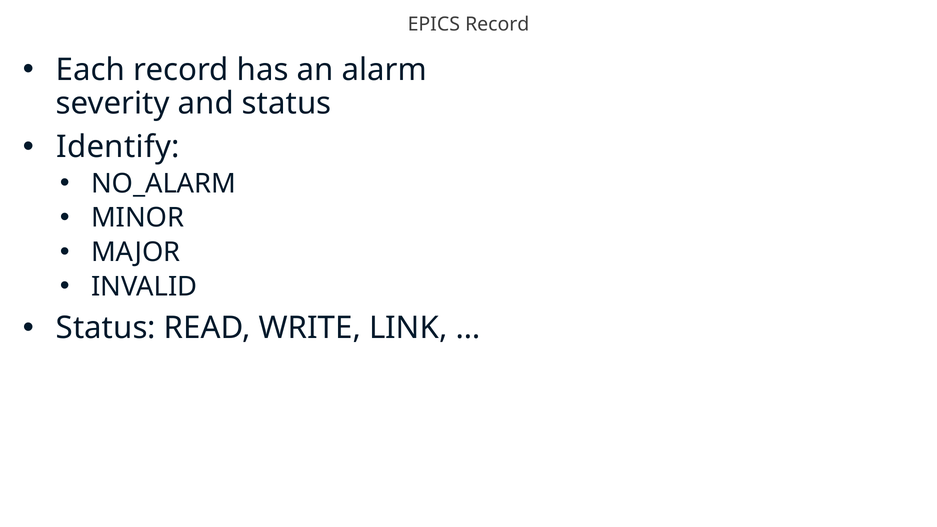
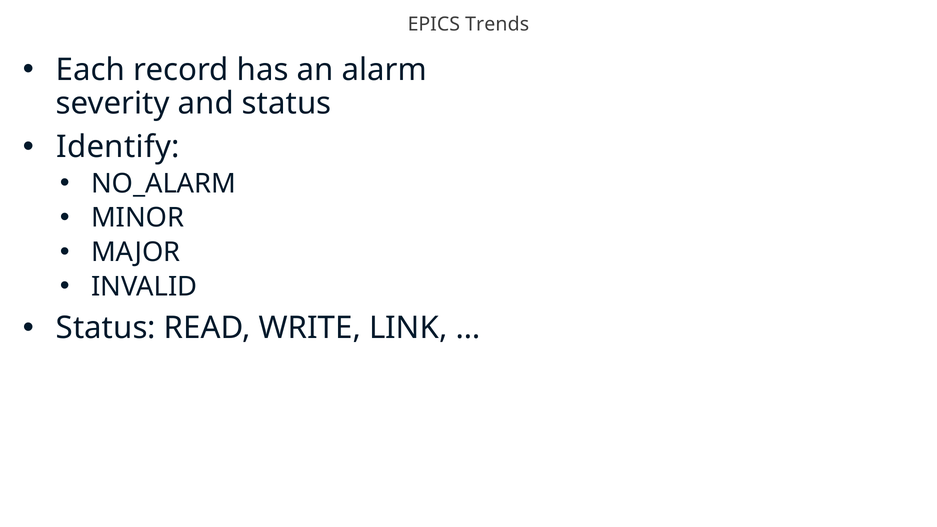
EPICS Record: Record -> Trends
